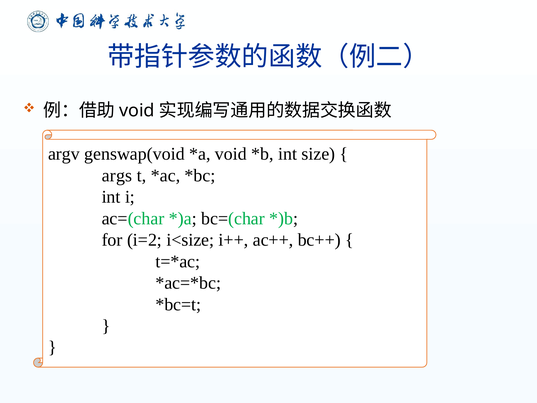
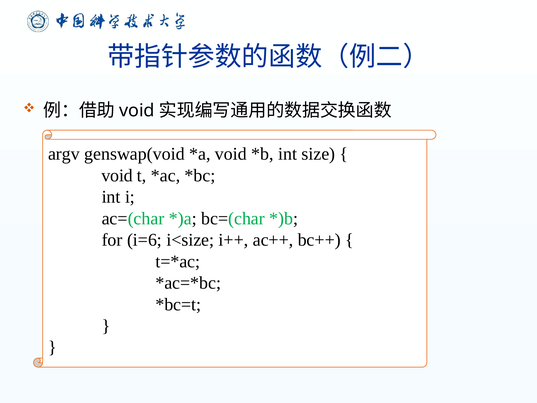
args at (117, 175): args -> void
i=2: i=2 -> i=6
